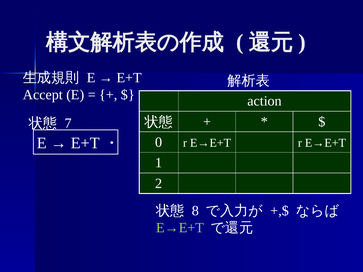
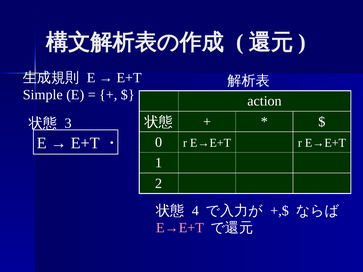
Accept: Accept -> Simple
7: 7 -> 3
8: 8 -> 4
E→E+T at (180, 228) colour: light green -> pink
